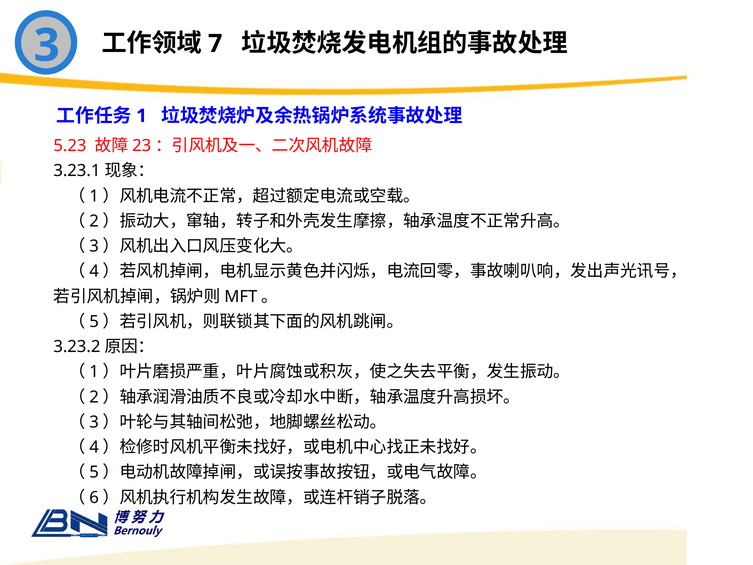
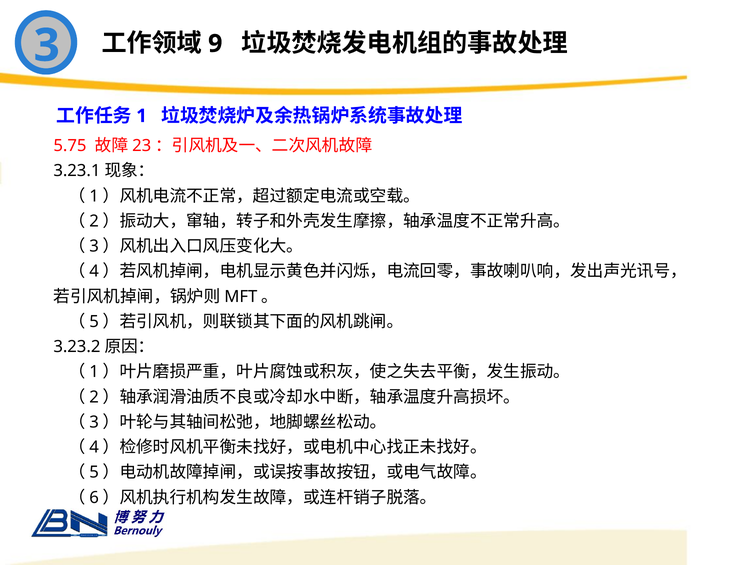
7: 7 -> 9
5.23: 5.23 -> 5.75
